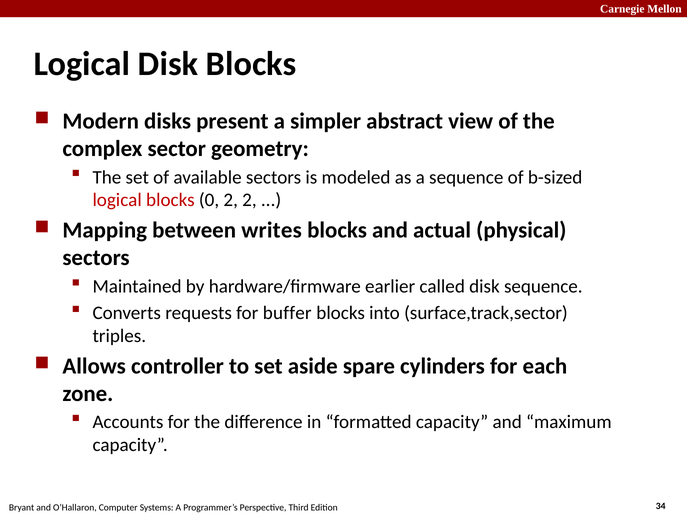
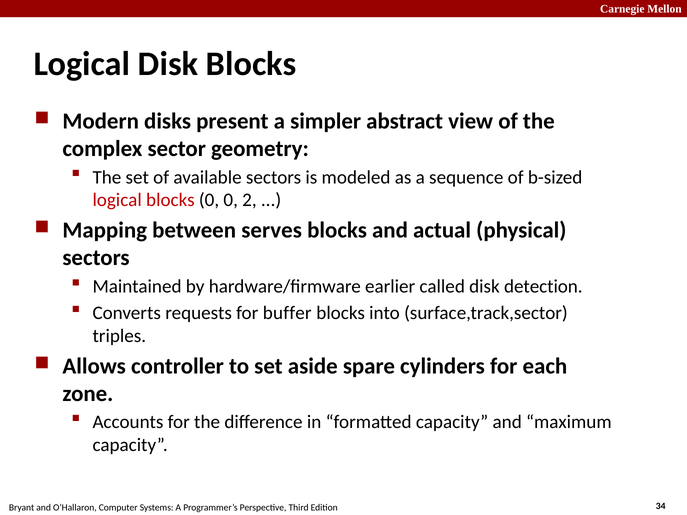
0 2: 2 -> 0
writes: writes -> serves
disk sequence: sequence -> detection
